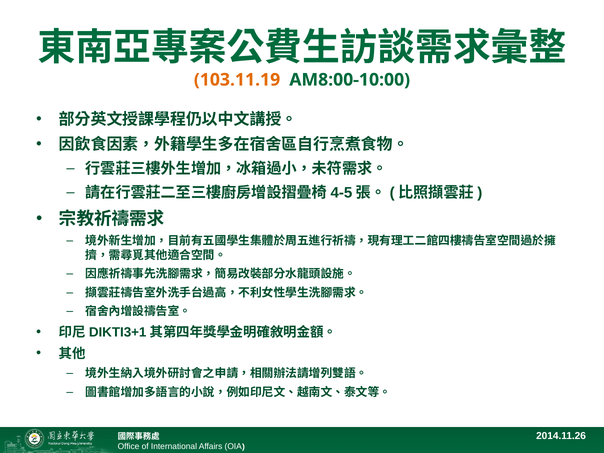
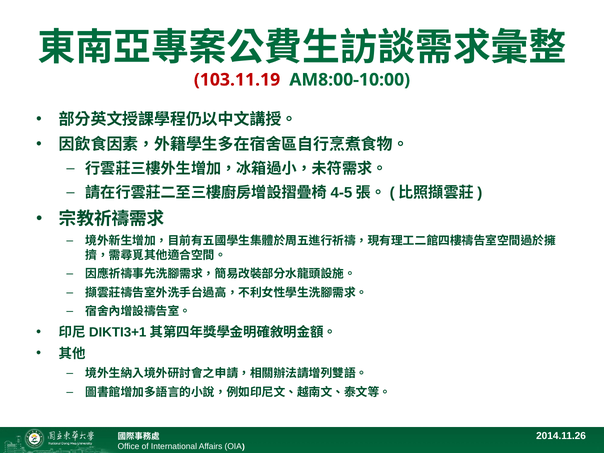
103.11.19 colour: orange -> red
